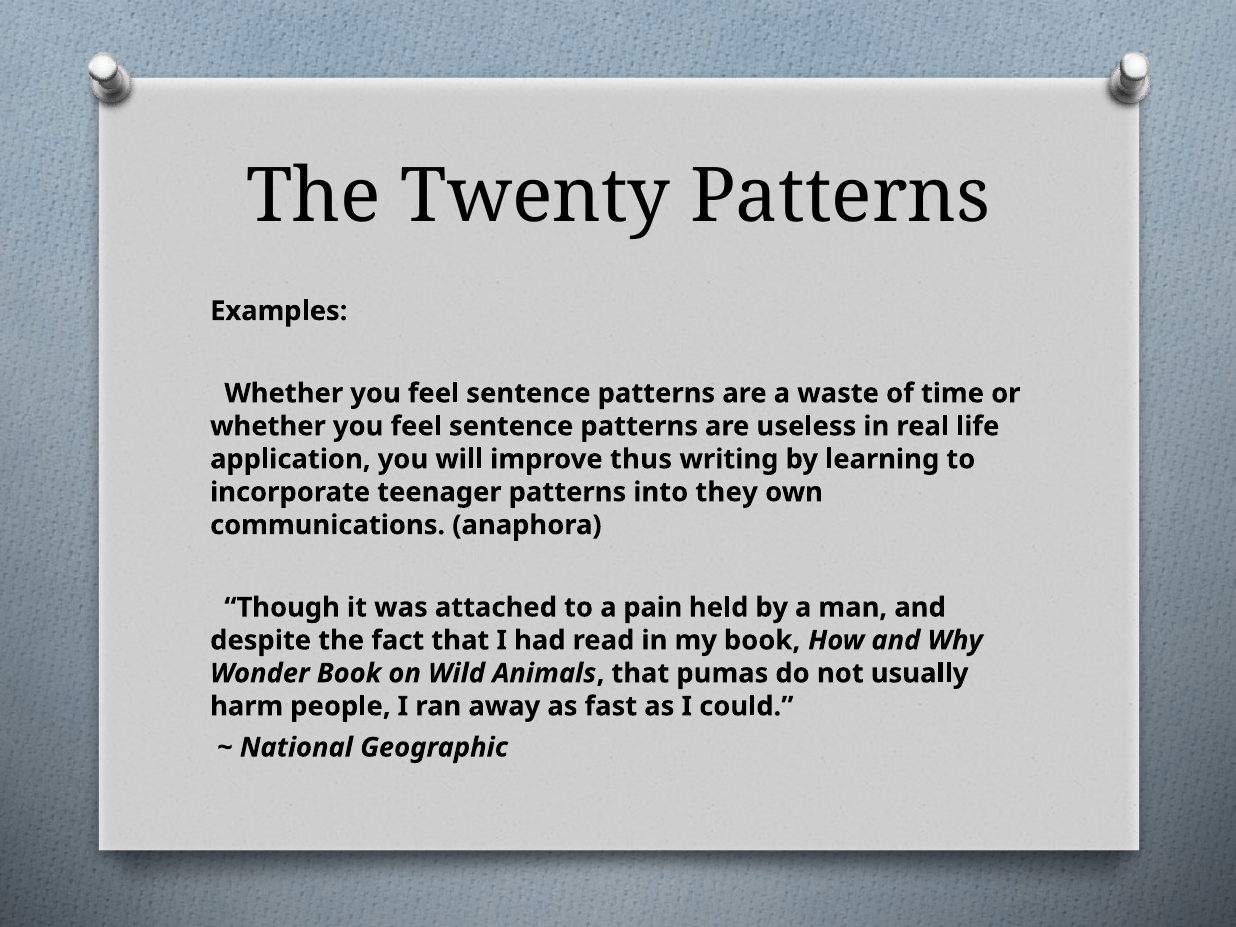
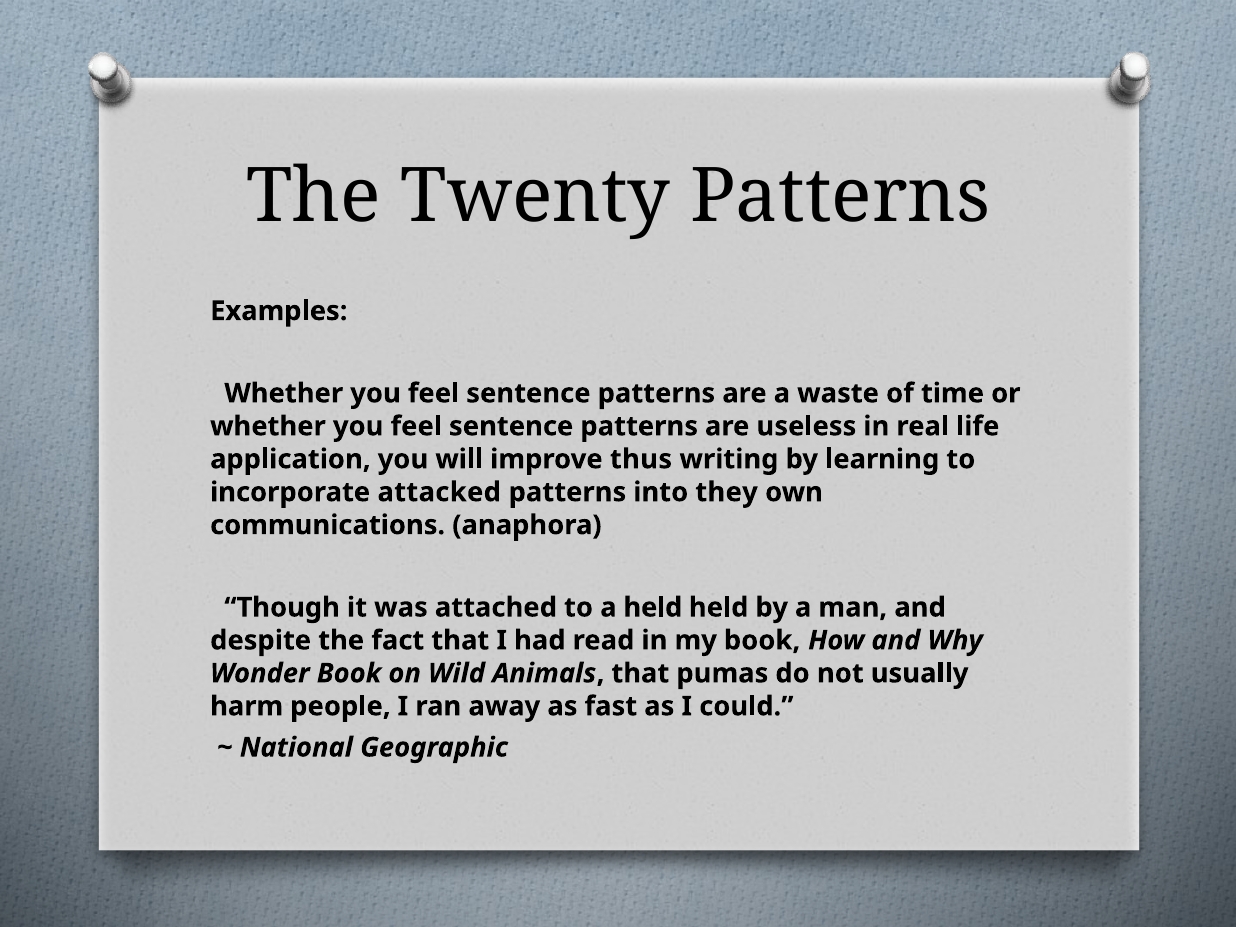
teenager: teenager -> attacked
a pain: pain -> held
